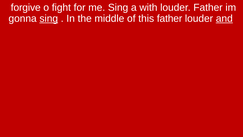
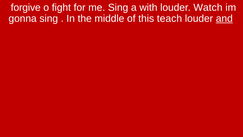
louder Father: Father -> Watch
sing at (49, 18) underline: present -> none
this father: father -> teach
